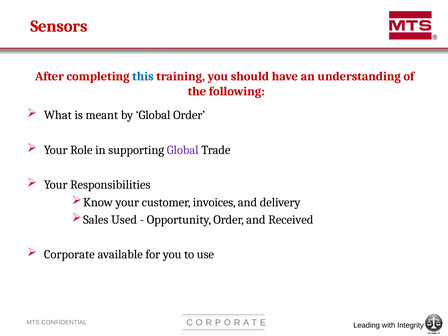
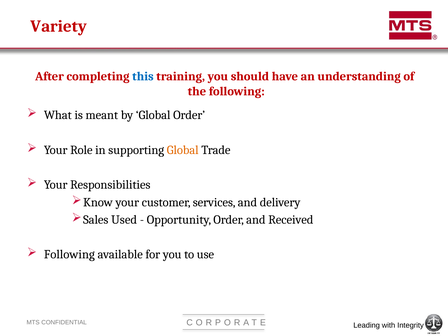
Sensors: Sensors -> Variety
Global at (183, 150) colour: purple -> orange
invoices: invoices -> services
Corporate at (69, 255): Corporate -> Following
